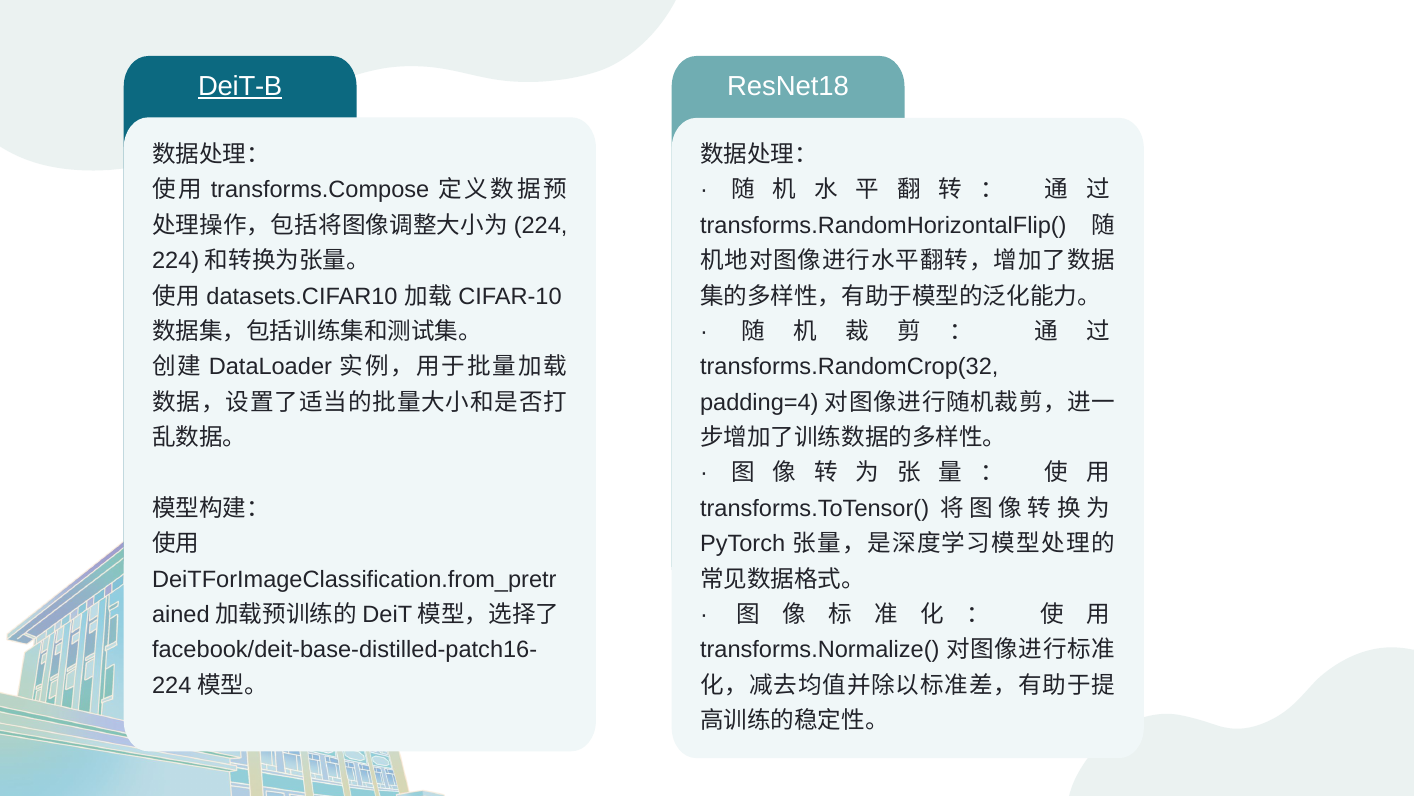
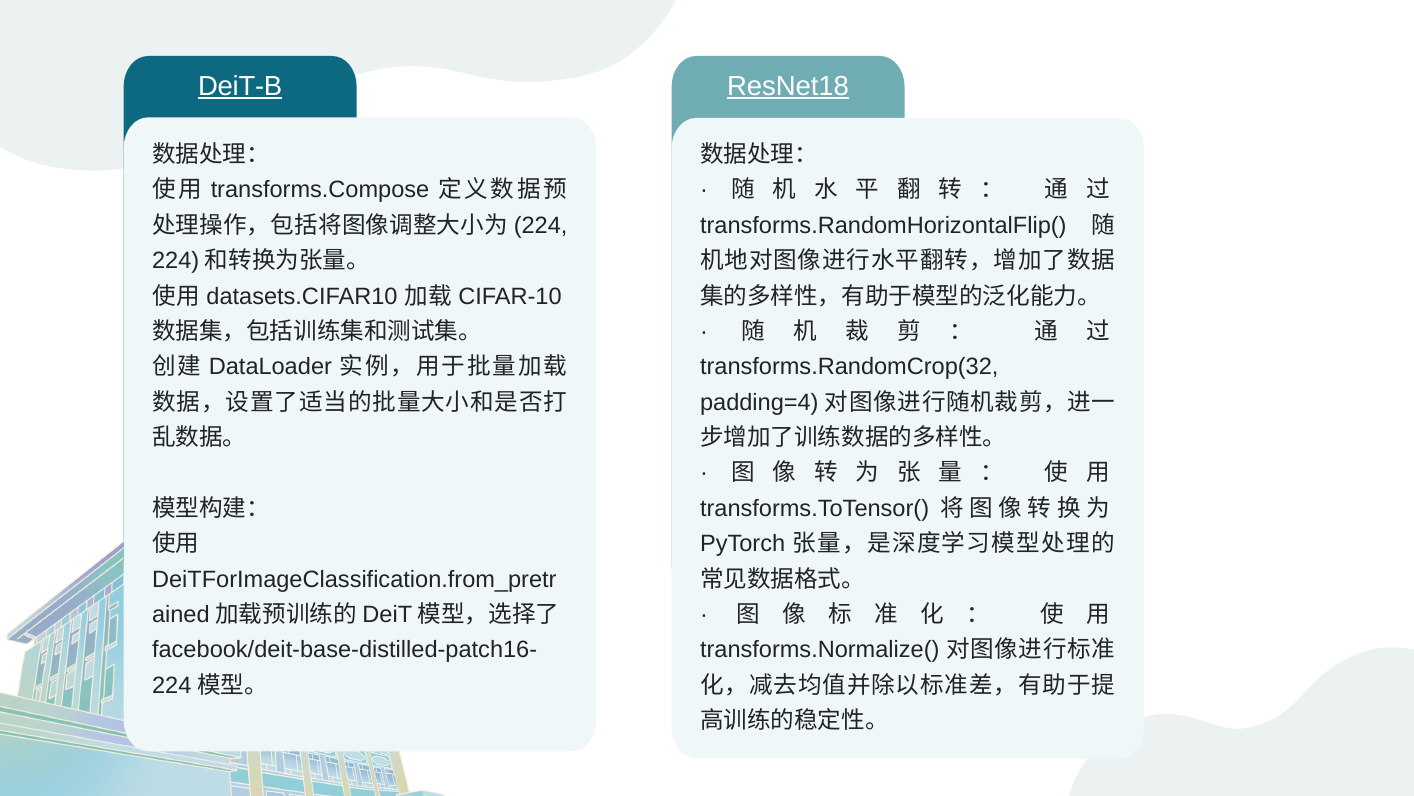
ResNet18 underline: none -> present
